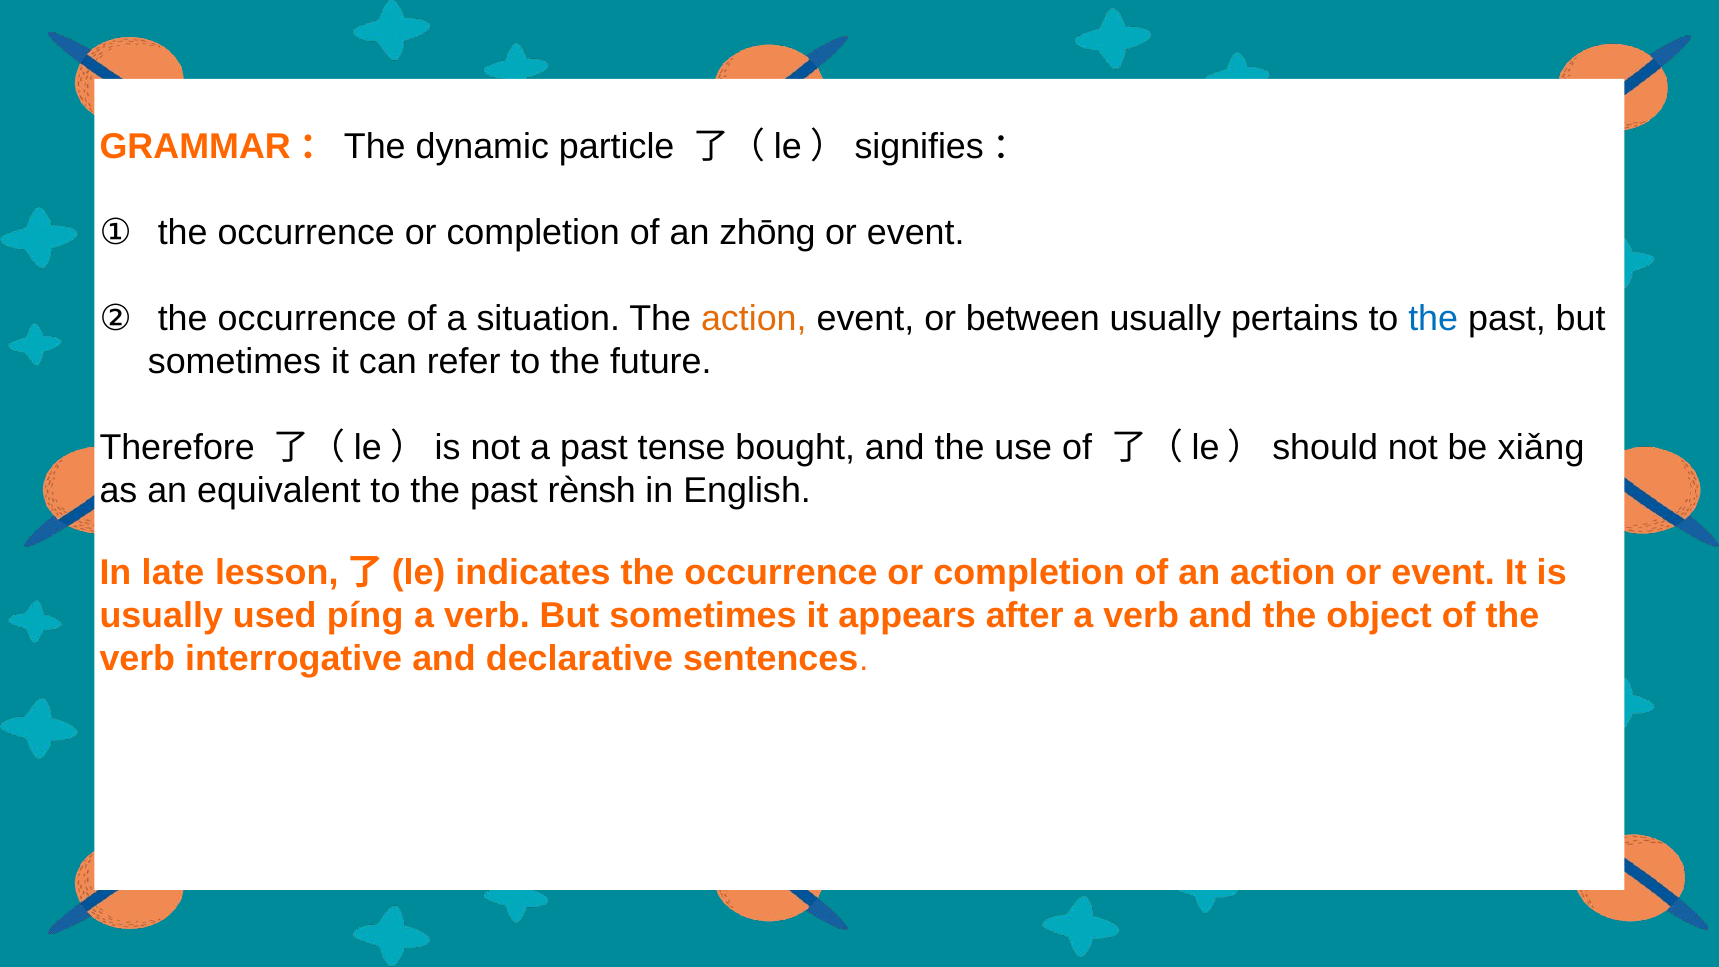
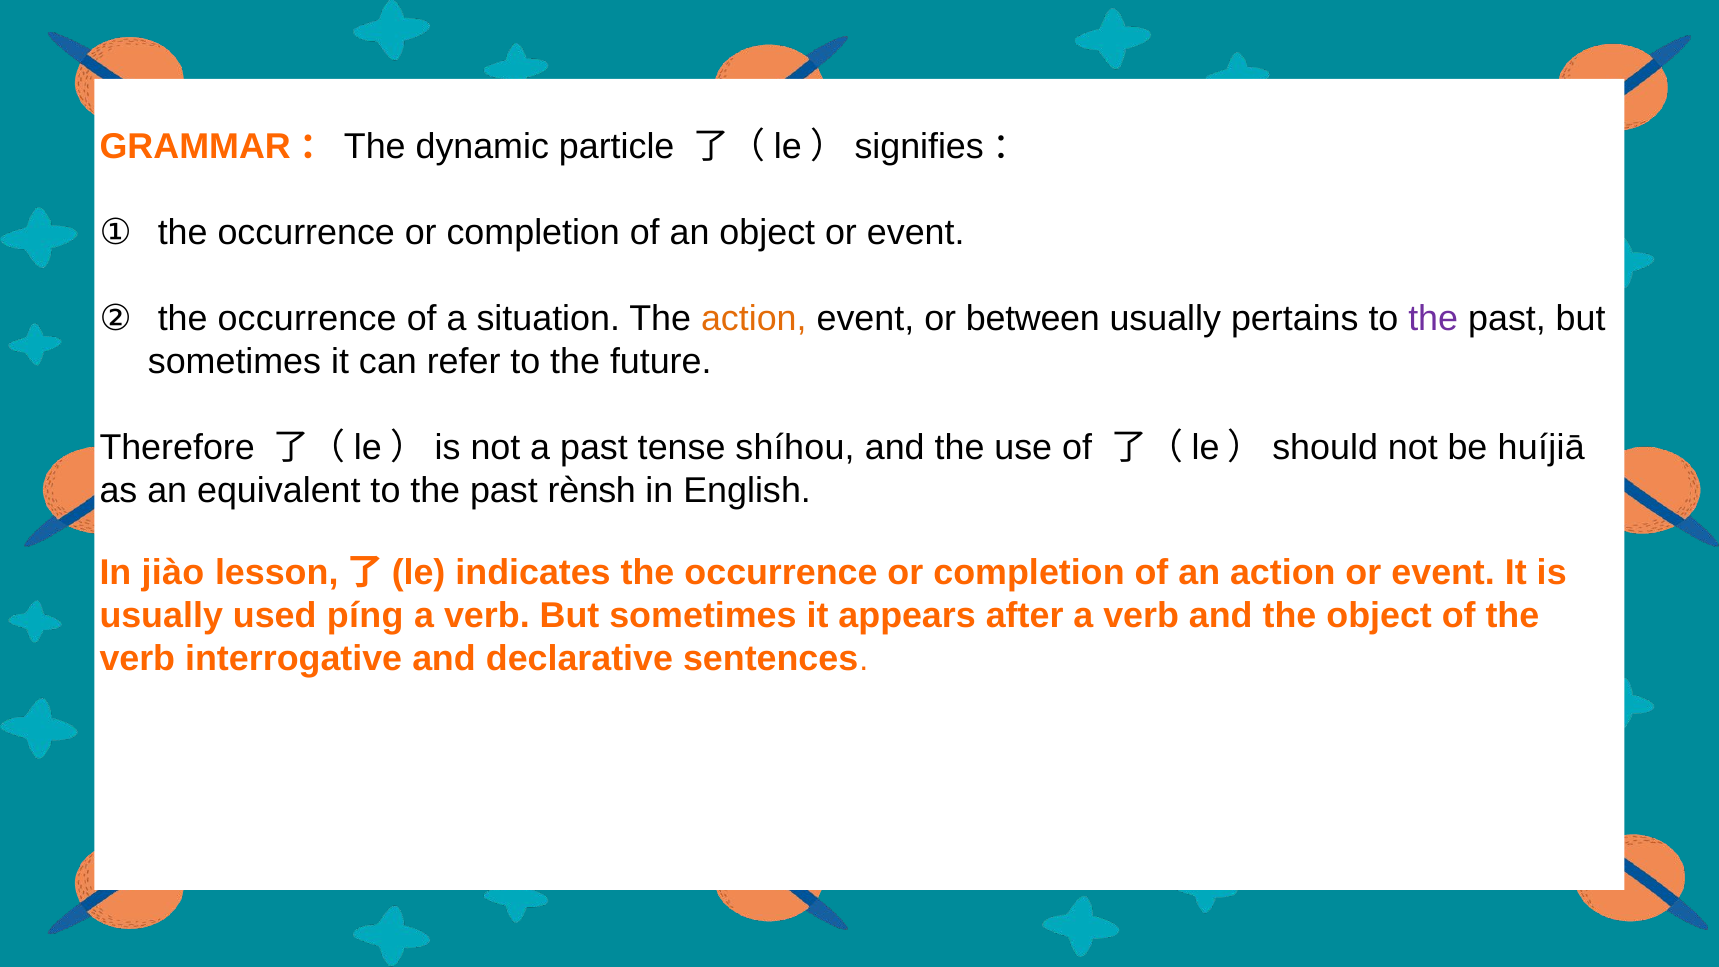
an zhōng: zhōng -> object
the at (1433, 319) colour: blue -> purple
bought: bought -> shíhou
xiǎng: xiǎng -> huíjiā
late: late -> jiào
